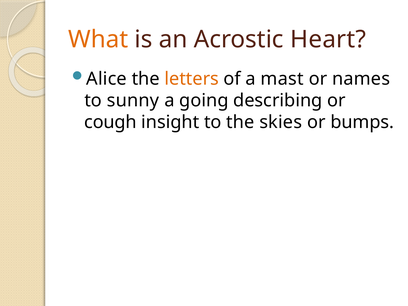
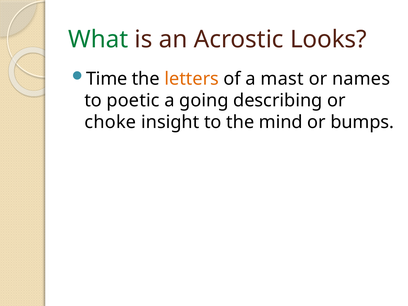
What colour: orange -> green
Heart: Heart -> Looks
Alice: Alice -> Time
sunny: sunny -> poetic
cough: cough -> choke
skies: skies -> mind
